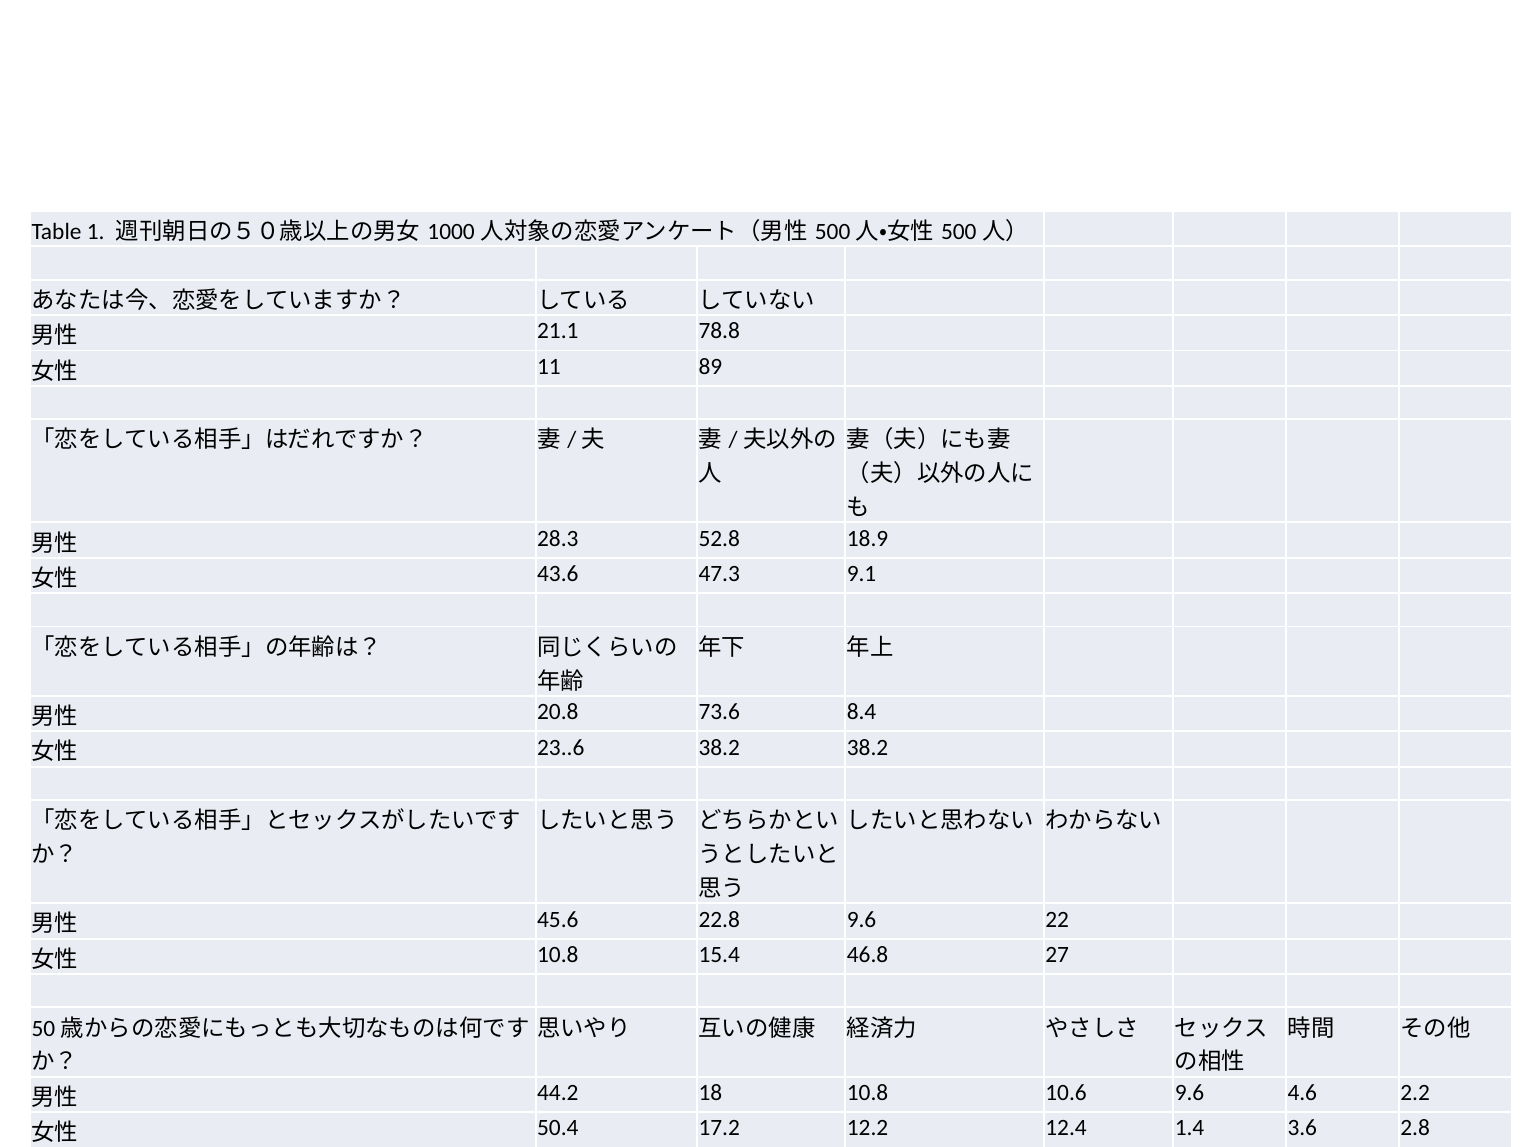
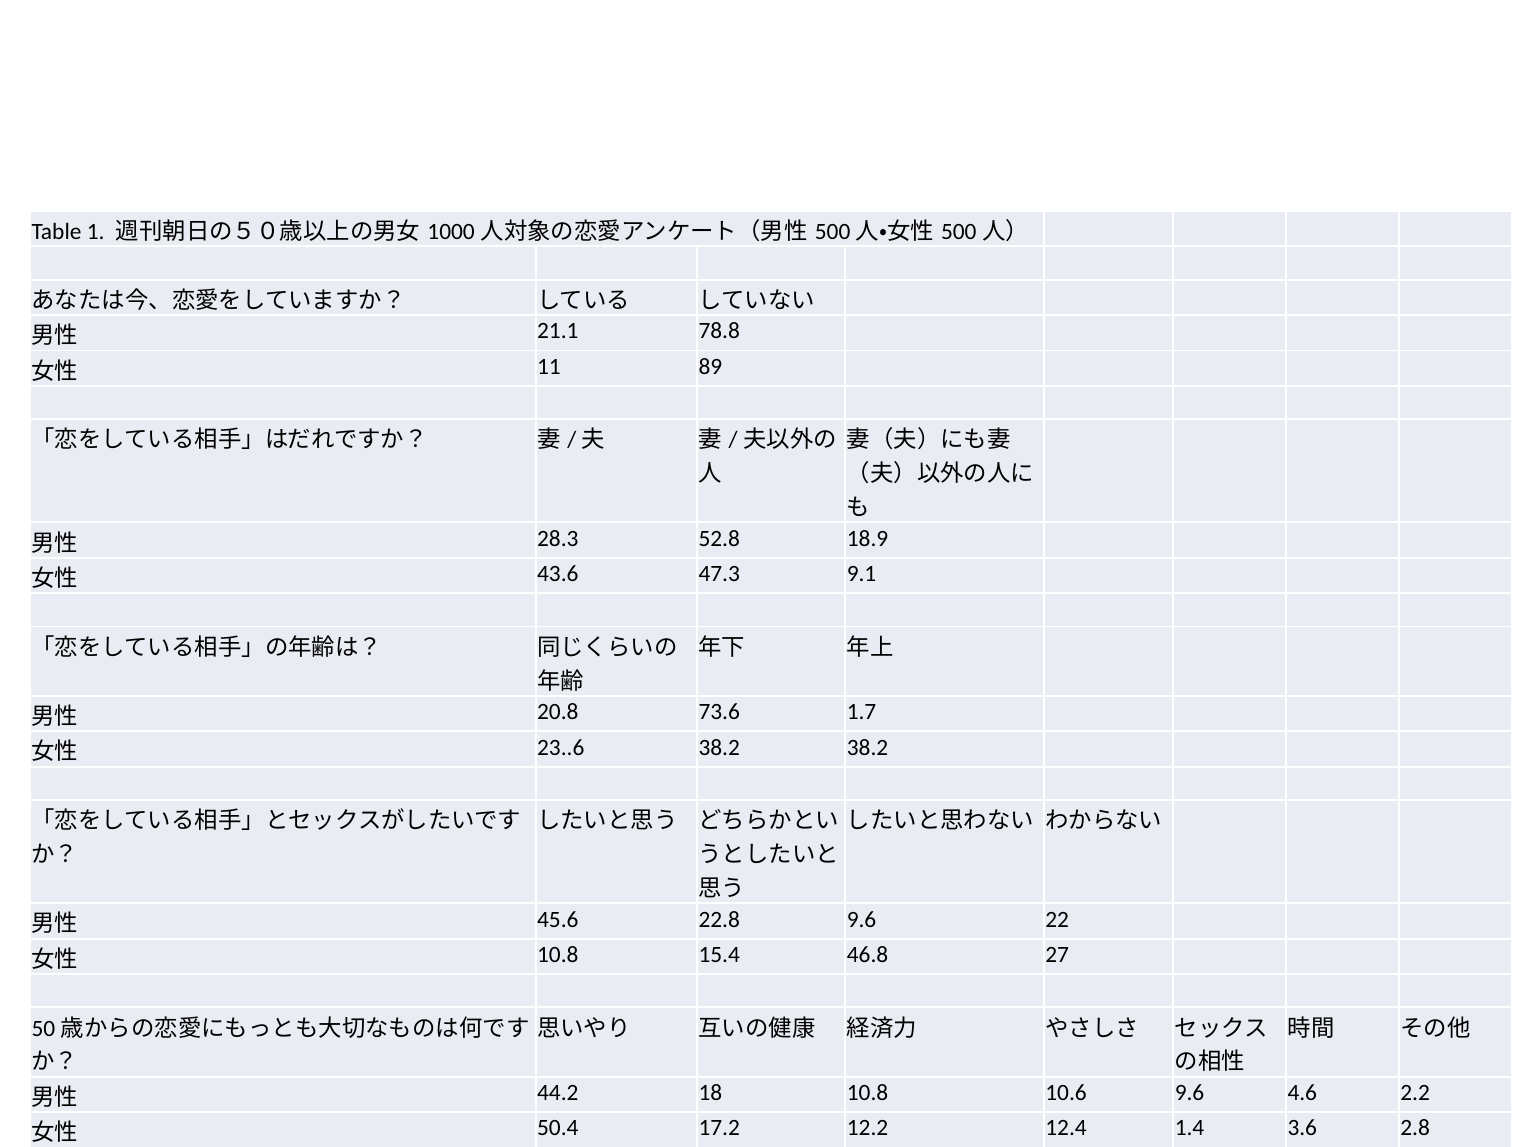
8.4: 8.4 -> 1.7
